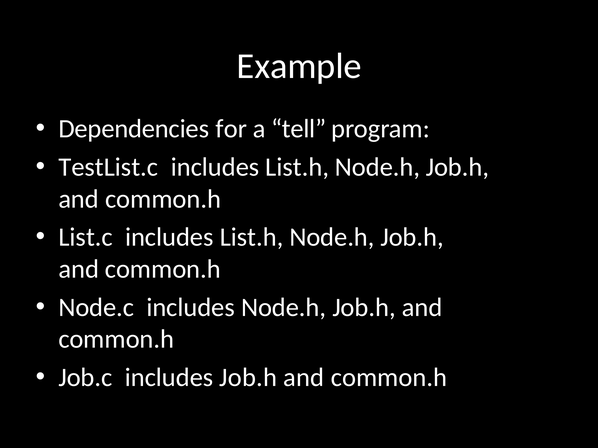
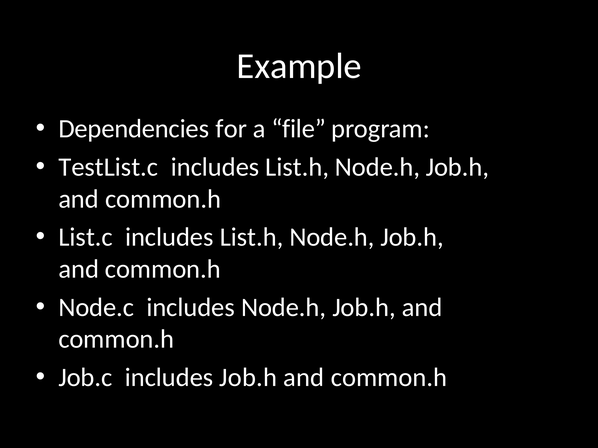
tell: tell -> file
